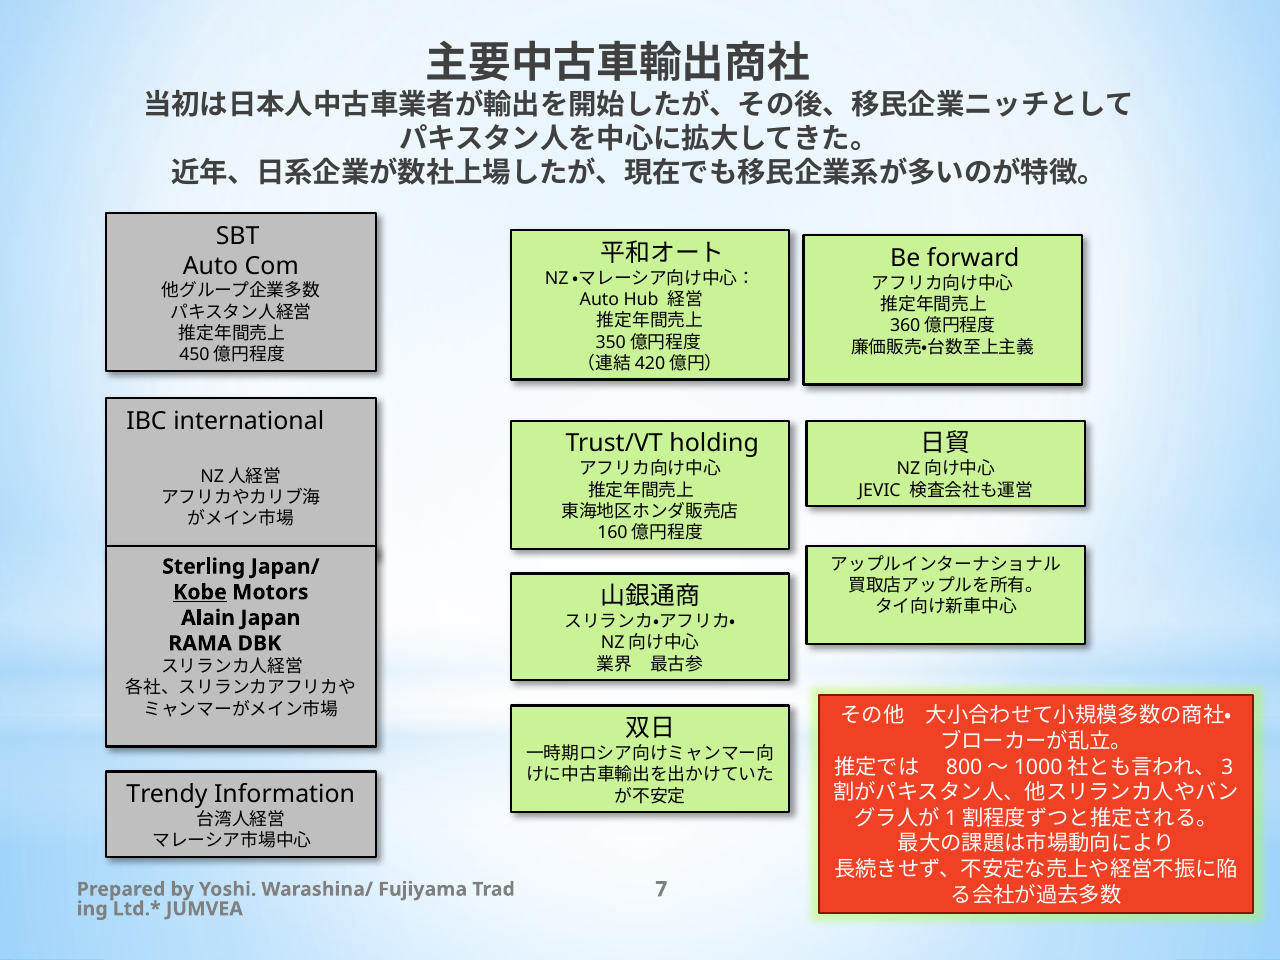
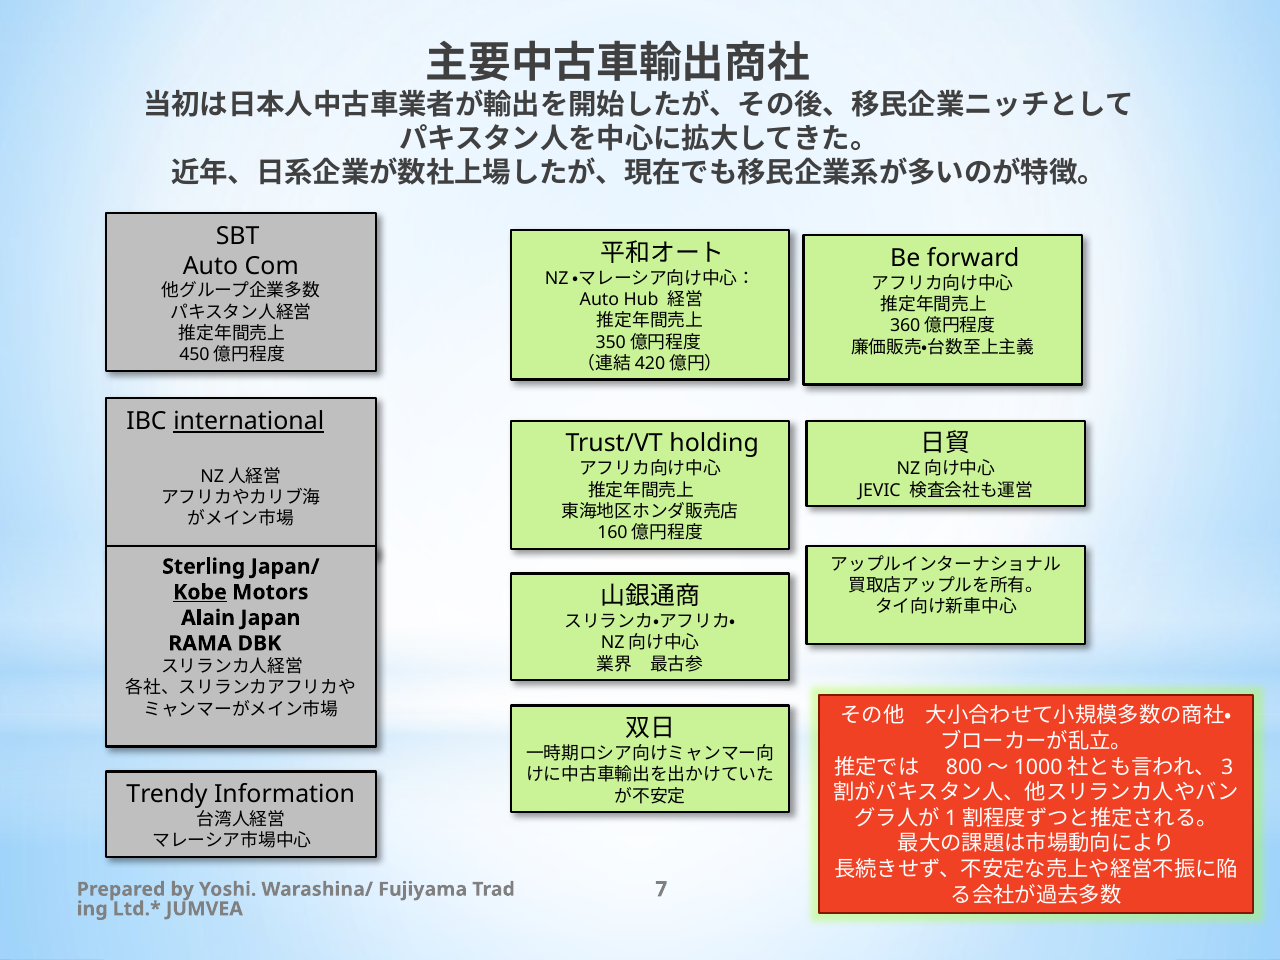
international underline: none -> present
